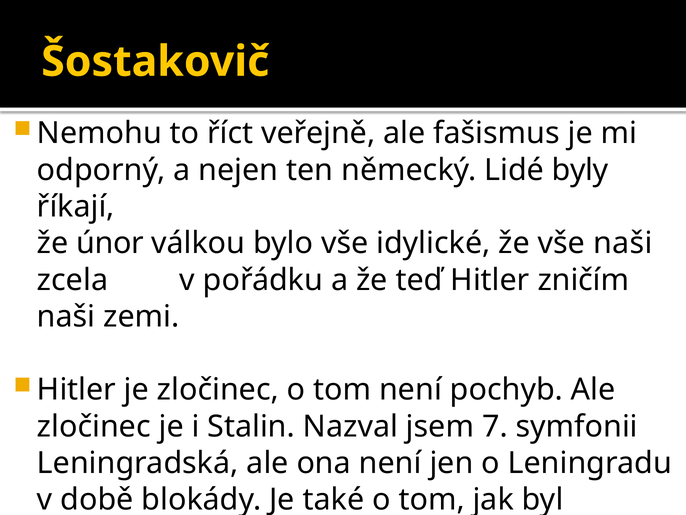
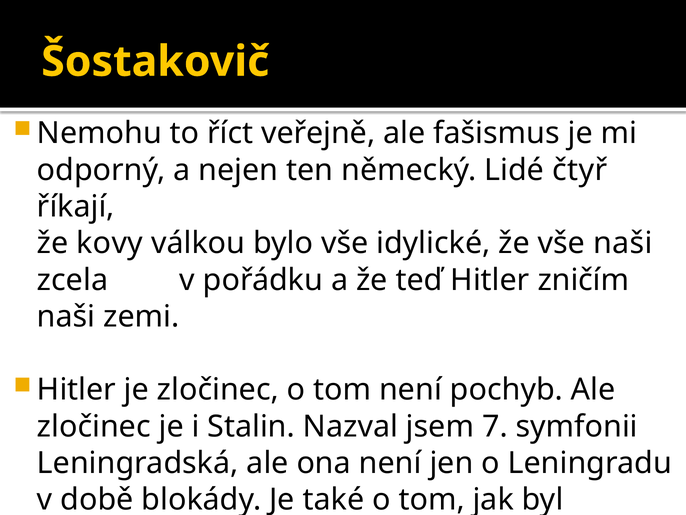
byly: byly -> čtyř
únor: únor -> kovy
